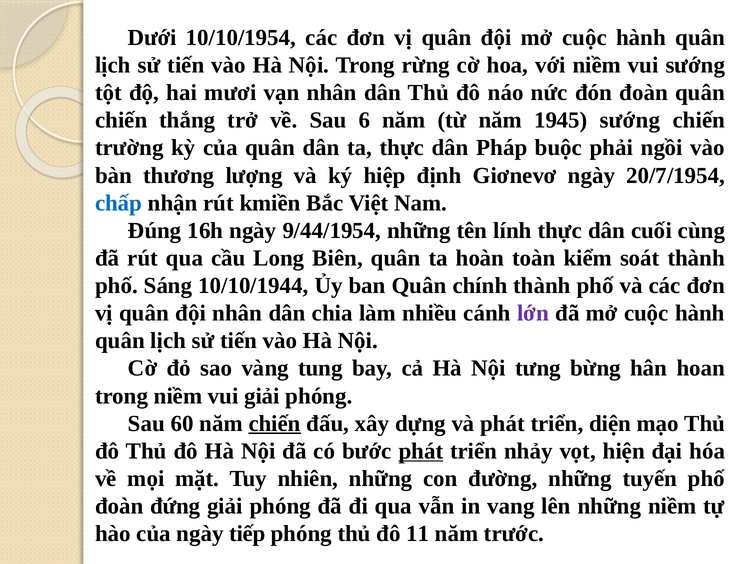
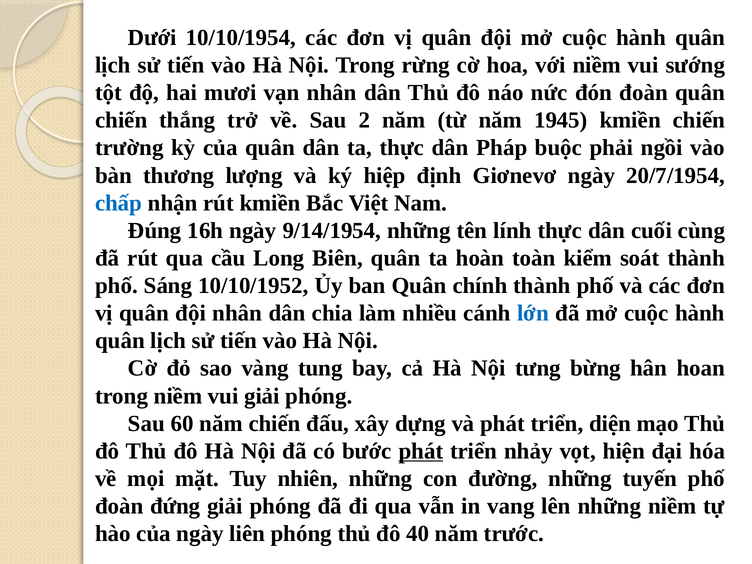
6: 6 -> 2
1945 sướng: sướng -> kmiền
9/44/1954: 9/44/1954 -> 9/14/1954
10/10/1944: 10/10/1944 -> 10/10/1952
lớn colour: purple -> blue
chiến at (275, 424) underline: present -> none
tiếp: tiếp -> liên
11: 11 -> 40
